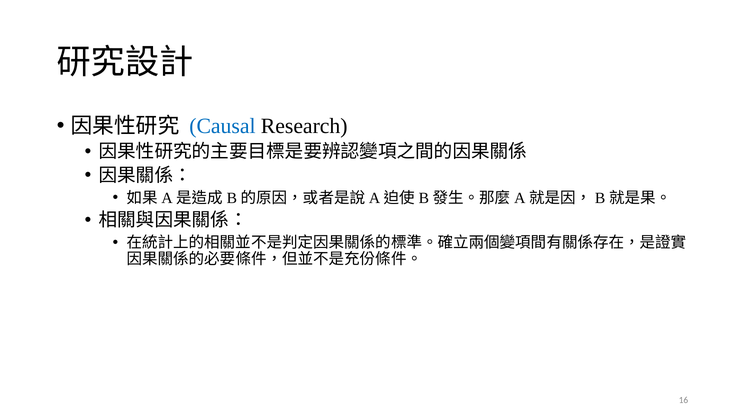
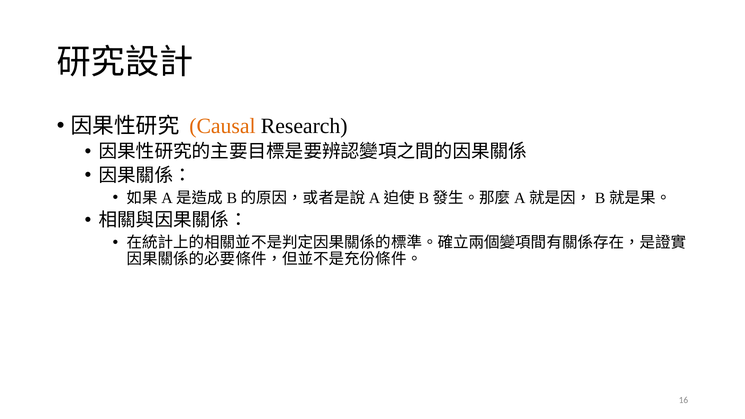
Causal colour: blue -> orange
